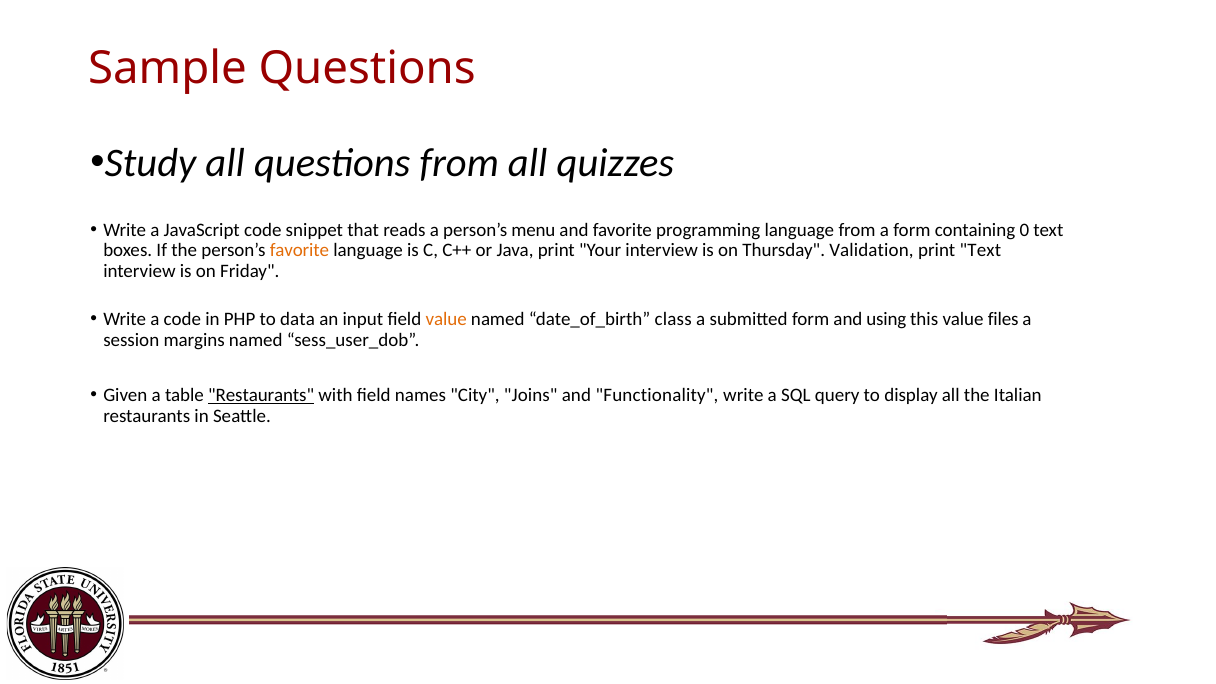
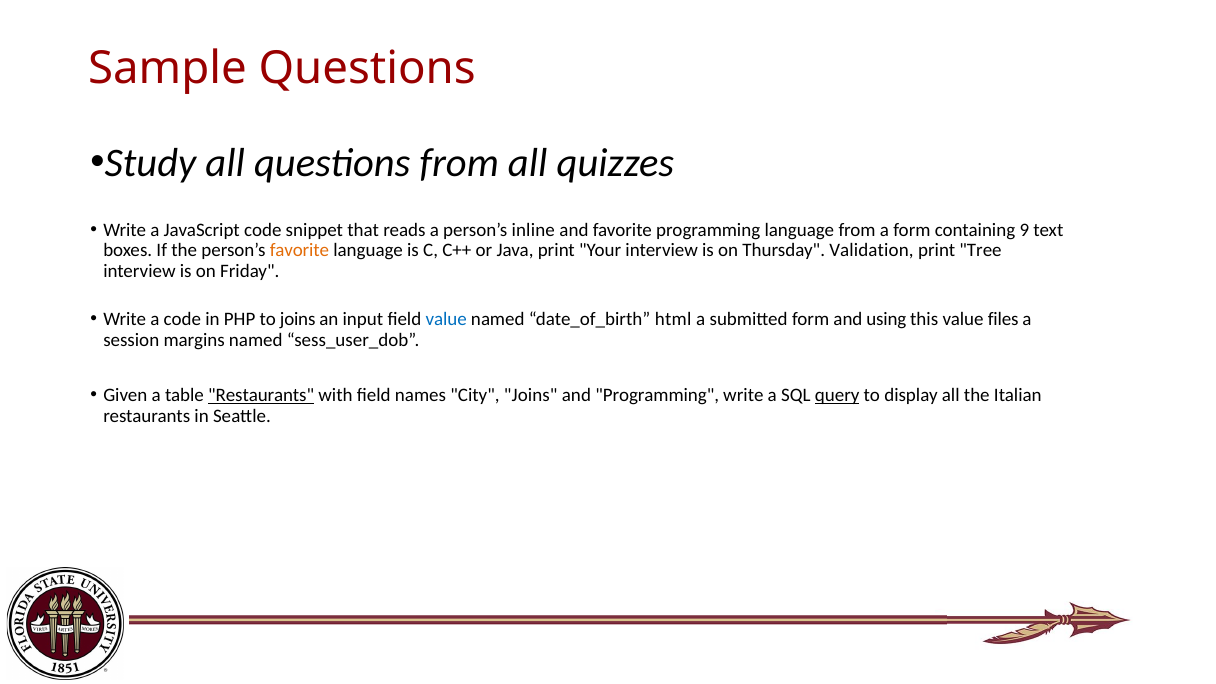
menu: menu -> inline
0: 0 -> 9
print Text: Text -> Tree
to data: data -> joins
value at (446, 319) colour: orange -> blue
class: class -> html
and Functionality: Functionality -> Programming
query underline: none -> present
